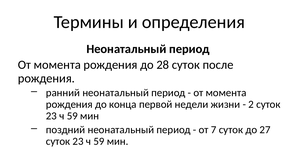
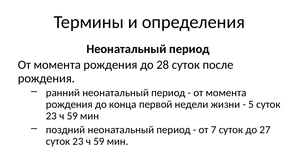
2: 2 -> 5
